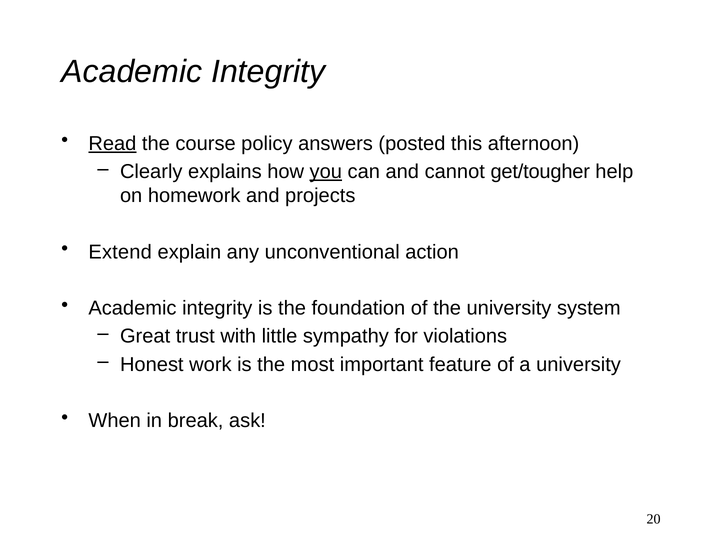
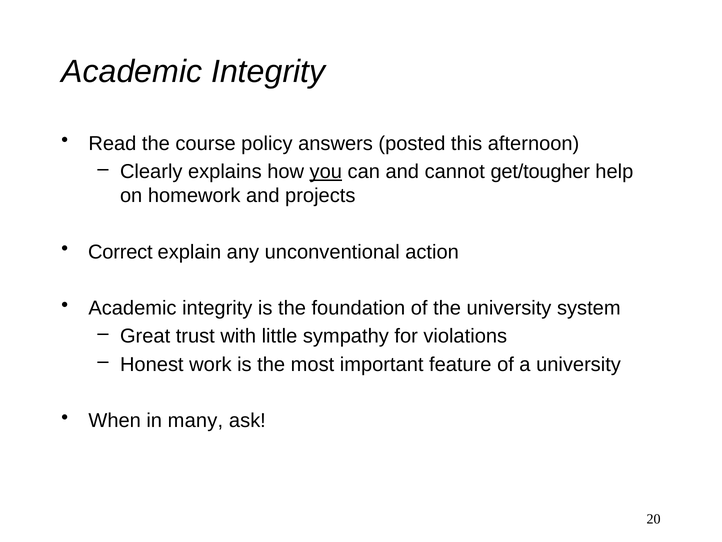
Read underline: present -> none
Extend: Extend -> Correct
break: break -> many
